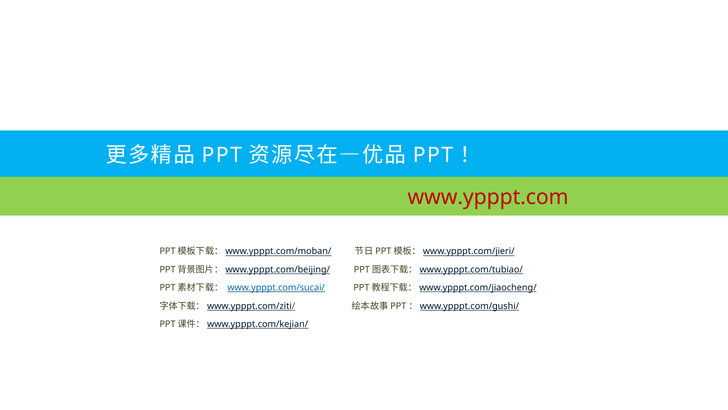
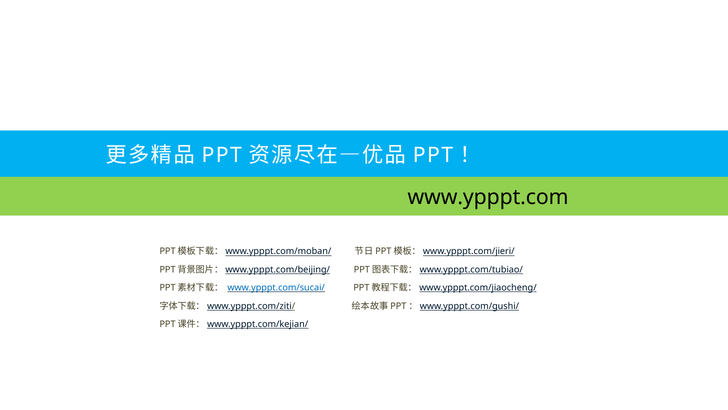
www.ypppt.com colour: red -> black
